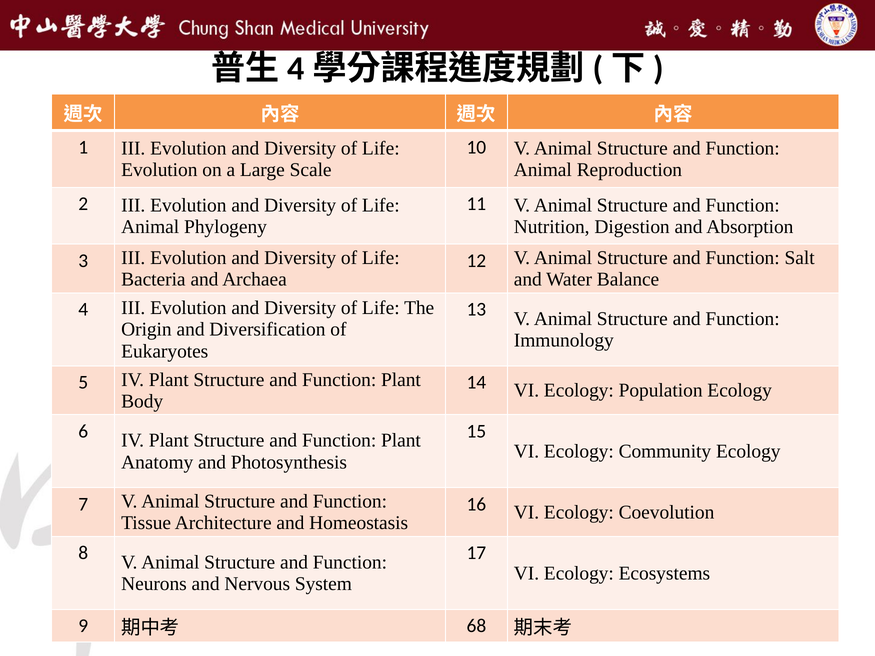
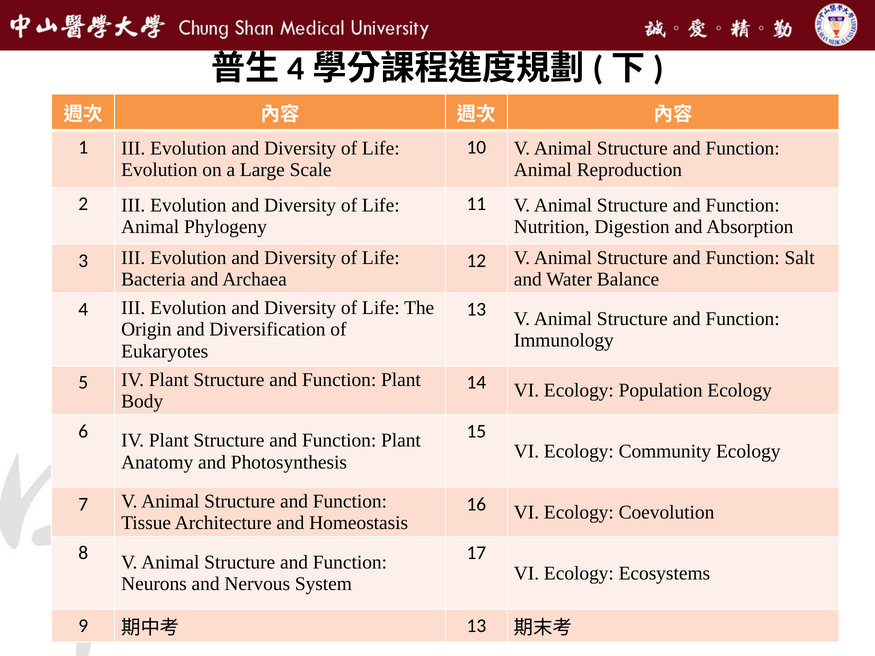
68 at (476, 626): 68 -> 13
